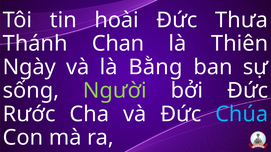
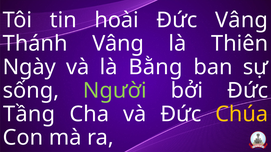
Đức Thưa: Thưa -> Vâng
Thánh Chan: Chan -> Vâng
Rước: Rước -> Tầng
Chúa colour: light blue -> yellow
